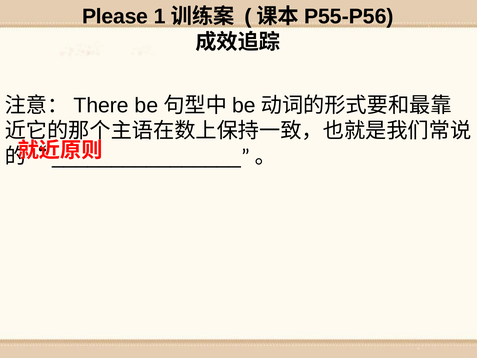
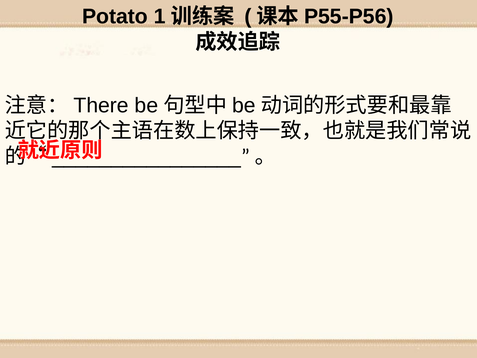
Please: Please -> Potato
